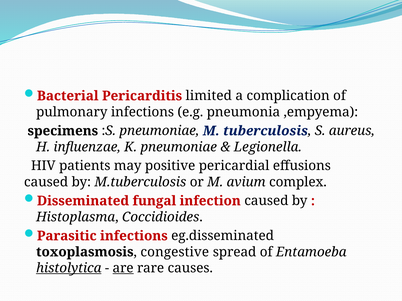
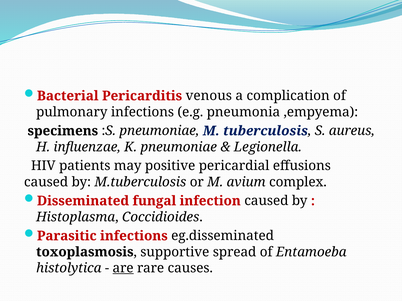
limited: limited -> venous
congestive: congestive -> supportive
histolytica underline: present -> none
